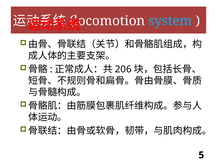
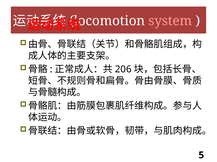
system colour: light blue -> pink
